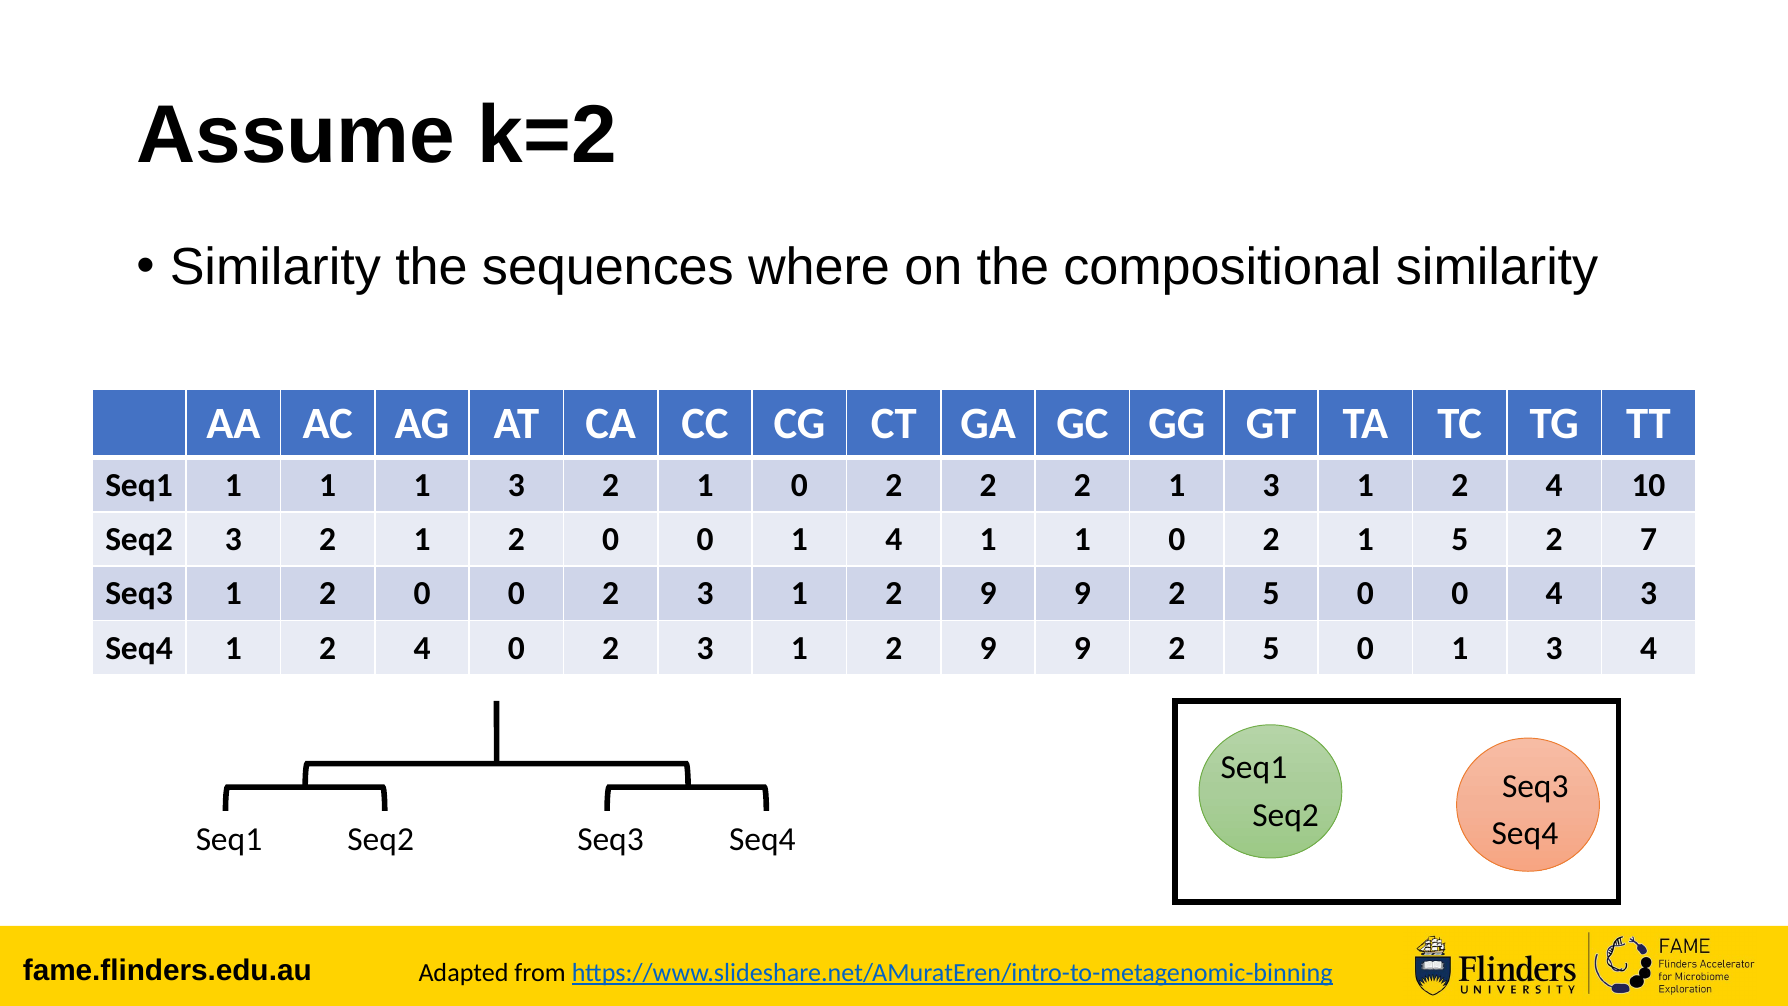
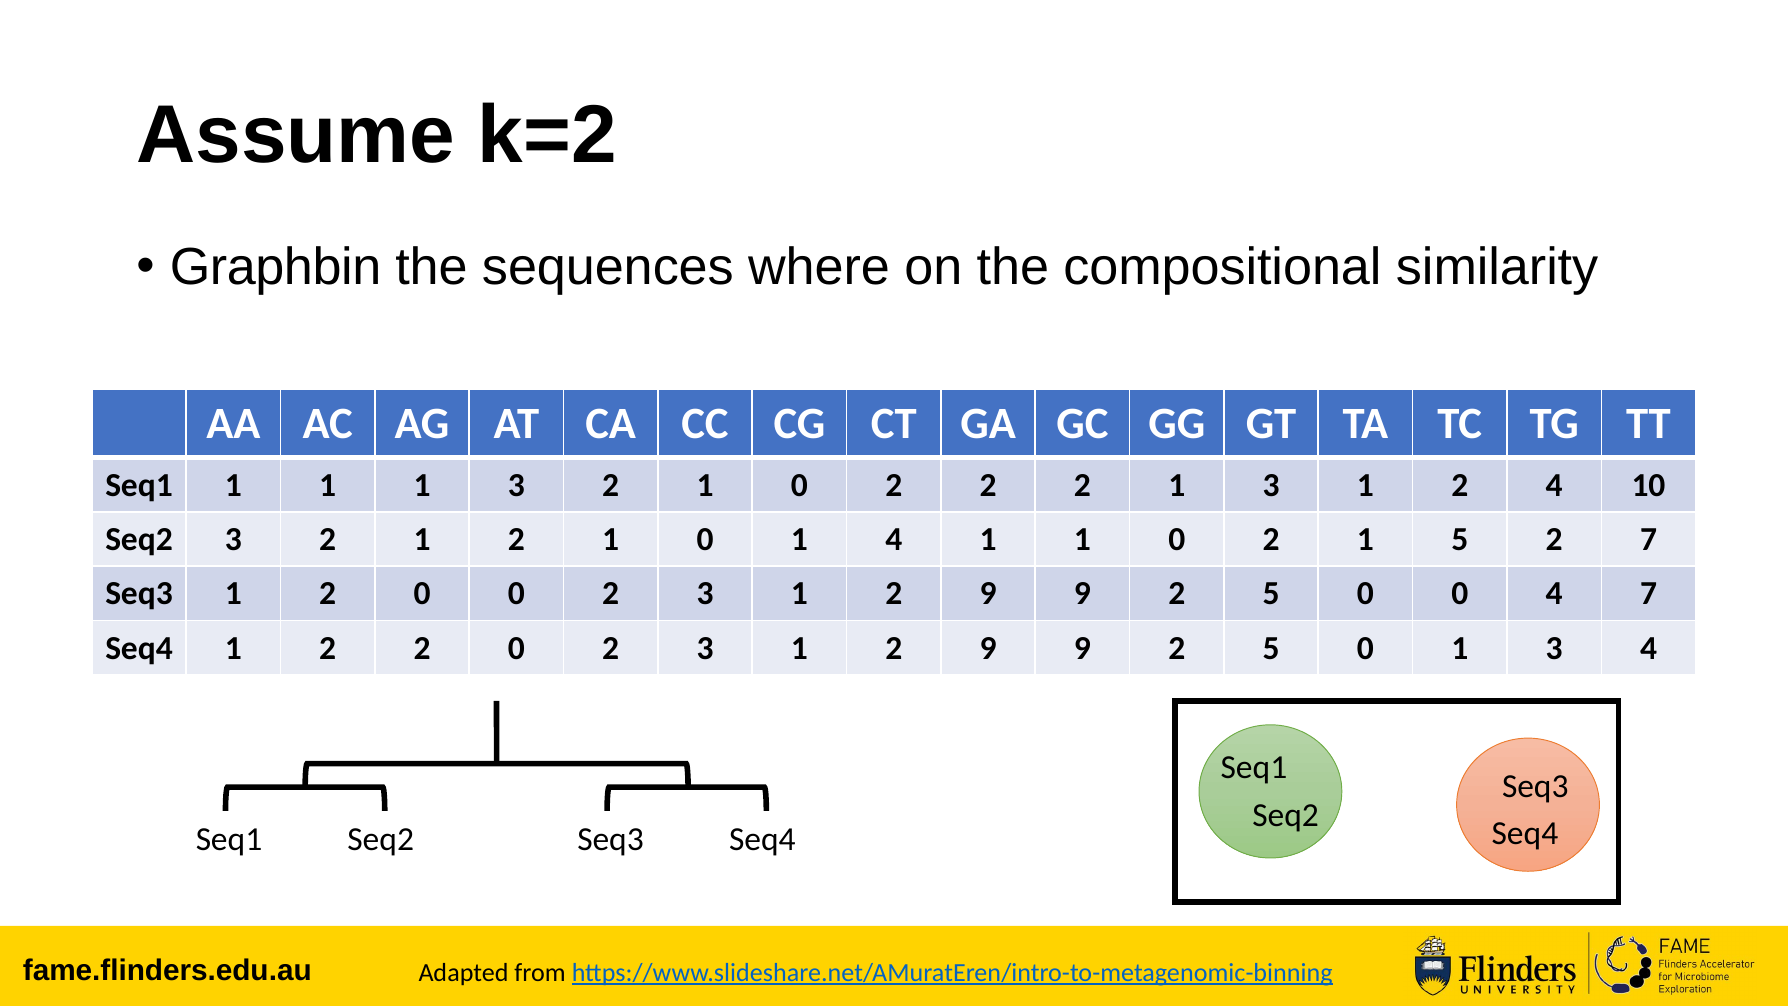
Similarity at (275, 267): Similarity -> Graphbin
2 1 2 0: 0 -> 1
4 3: 3 -> 7
Seq4 1 2 4: 4 -> 2
